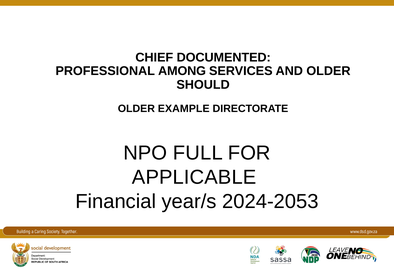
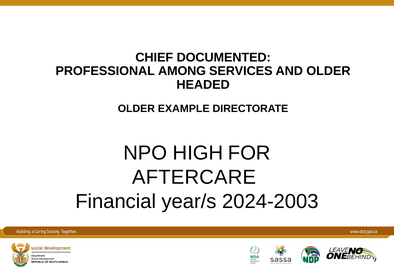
SHOULD: SHOULD -> HEADED
FULL: FULL -> HIGH
APPLICABLE: APPLICABLE -> AFTERCARE
2024-2053: 2024-2053 -> 2024-2003
